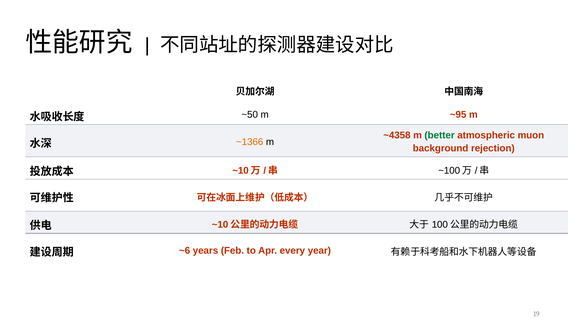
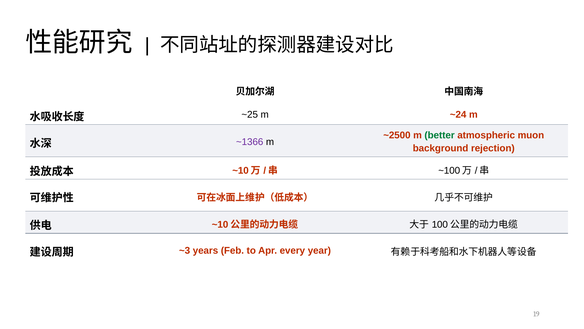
~50: ~50 -> ~25
~95: ~95 -> ~24
~4358: ~4358 -> ~2500
~1366 colour: orange -> purple
~6: ~6 -> ~3
